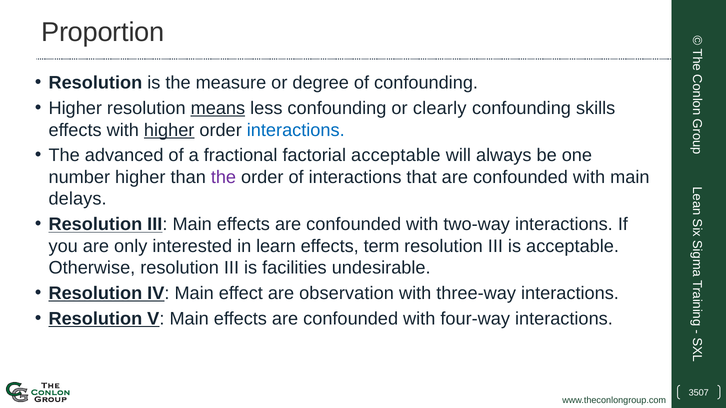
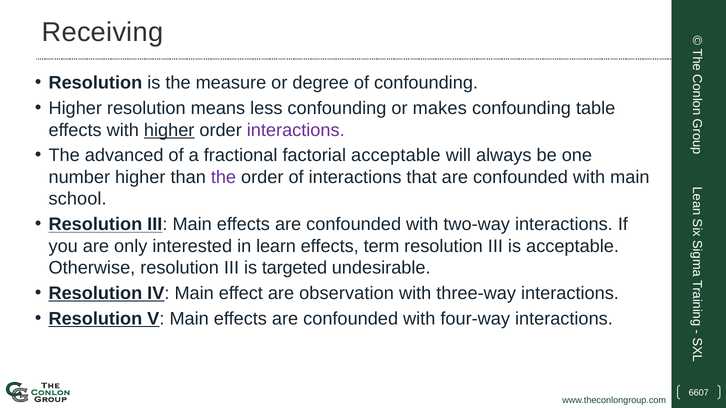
Proportion: Proportion -> Receiving
means underline: present -> none
clearly: clearly -> makes
skills: skills -> table
interactions at (296, 130) colour: blue -> purple
delays: delays -> school
facilities: facilities -> targeted
3507: 3507 -> 6607
